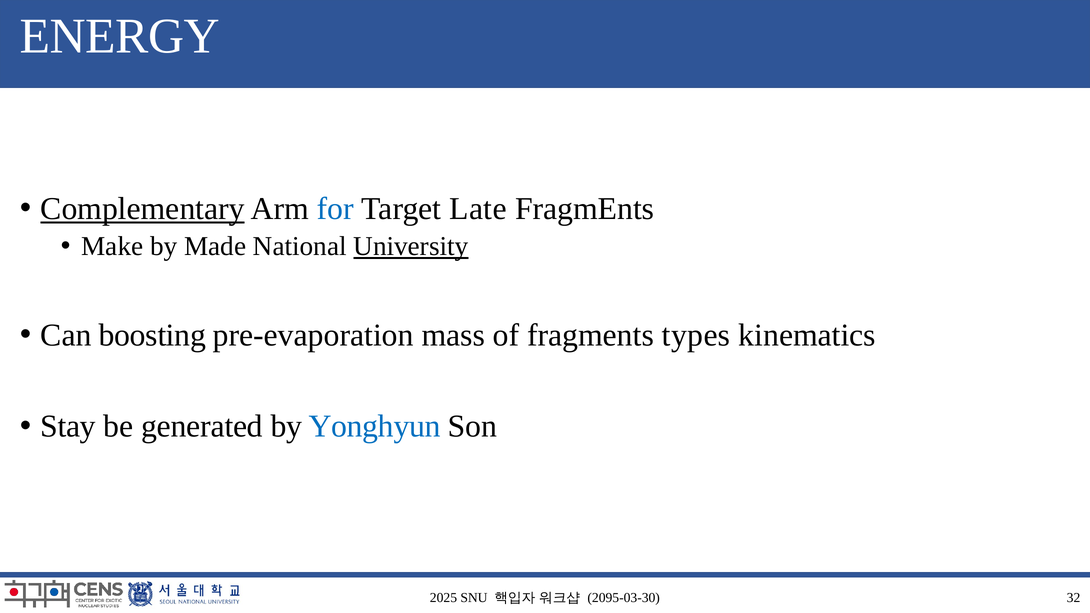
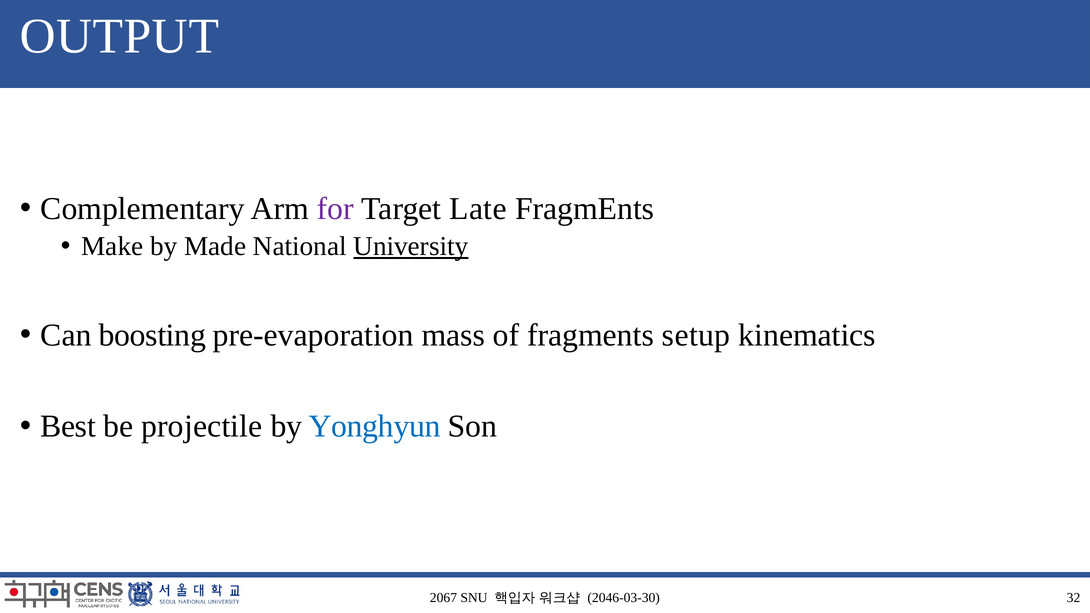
ENERGY: ENERGY -> OUTPUT
Complementary underline: present -> none
for colour: blue -> purple
types: types -> setup
Stay: Stay -> Best
generated: generated -> projectile
2025: 2025 -> 2067
2095-03-30: 2095-03-30 -> 2046-03-30
